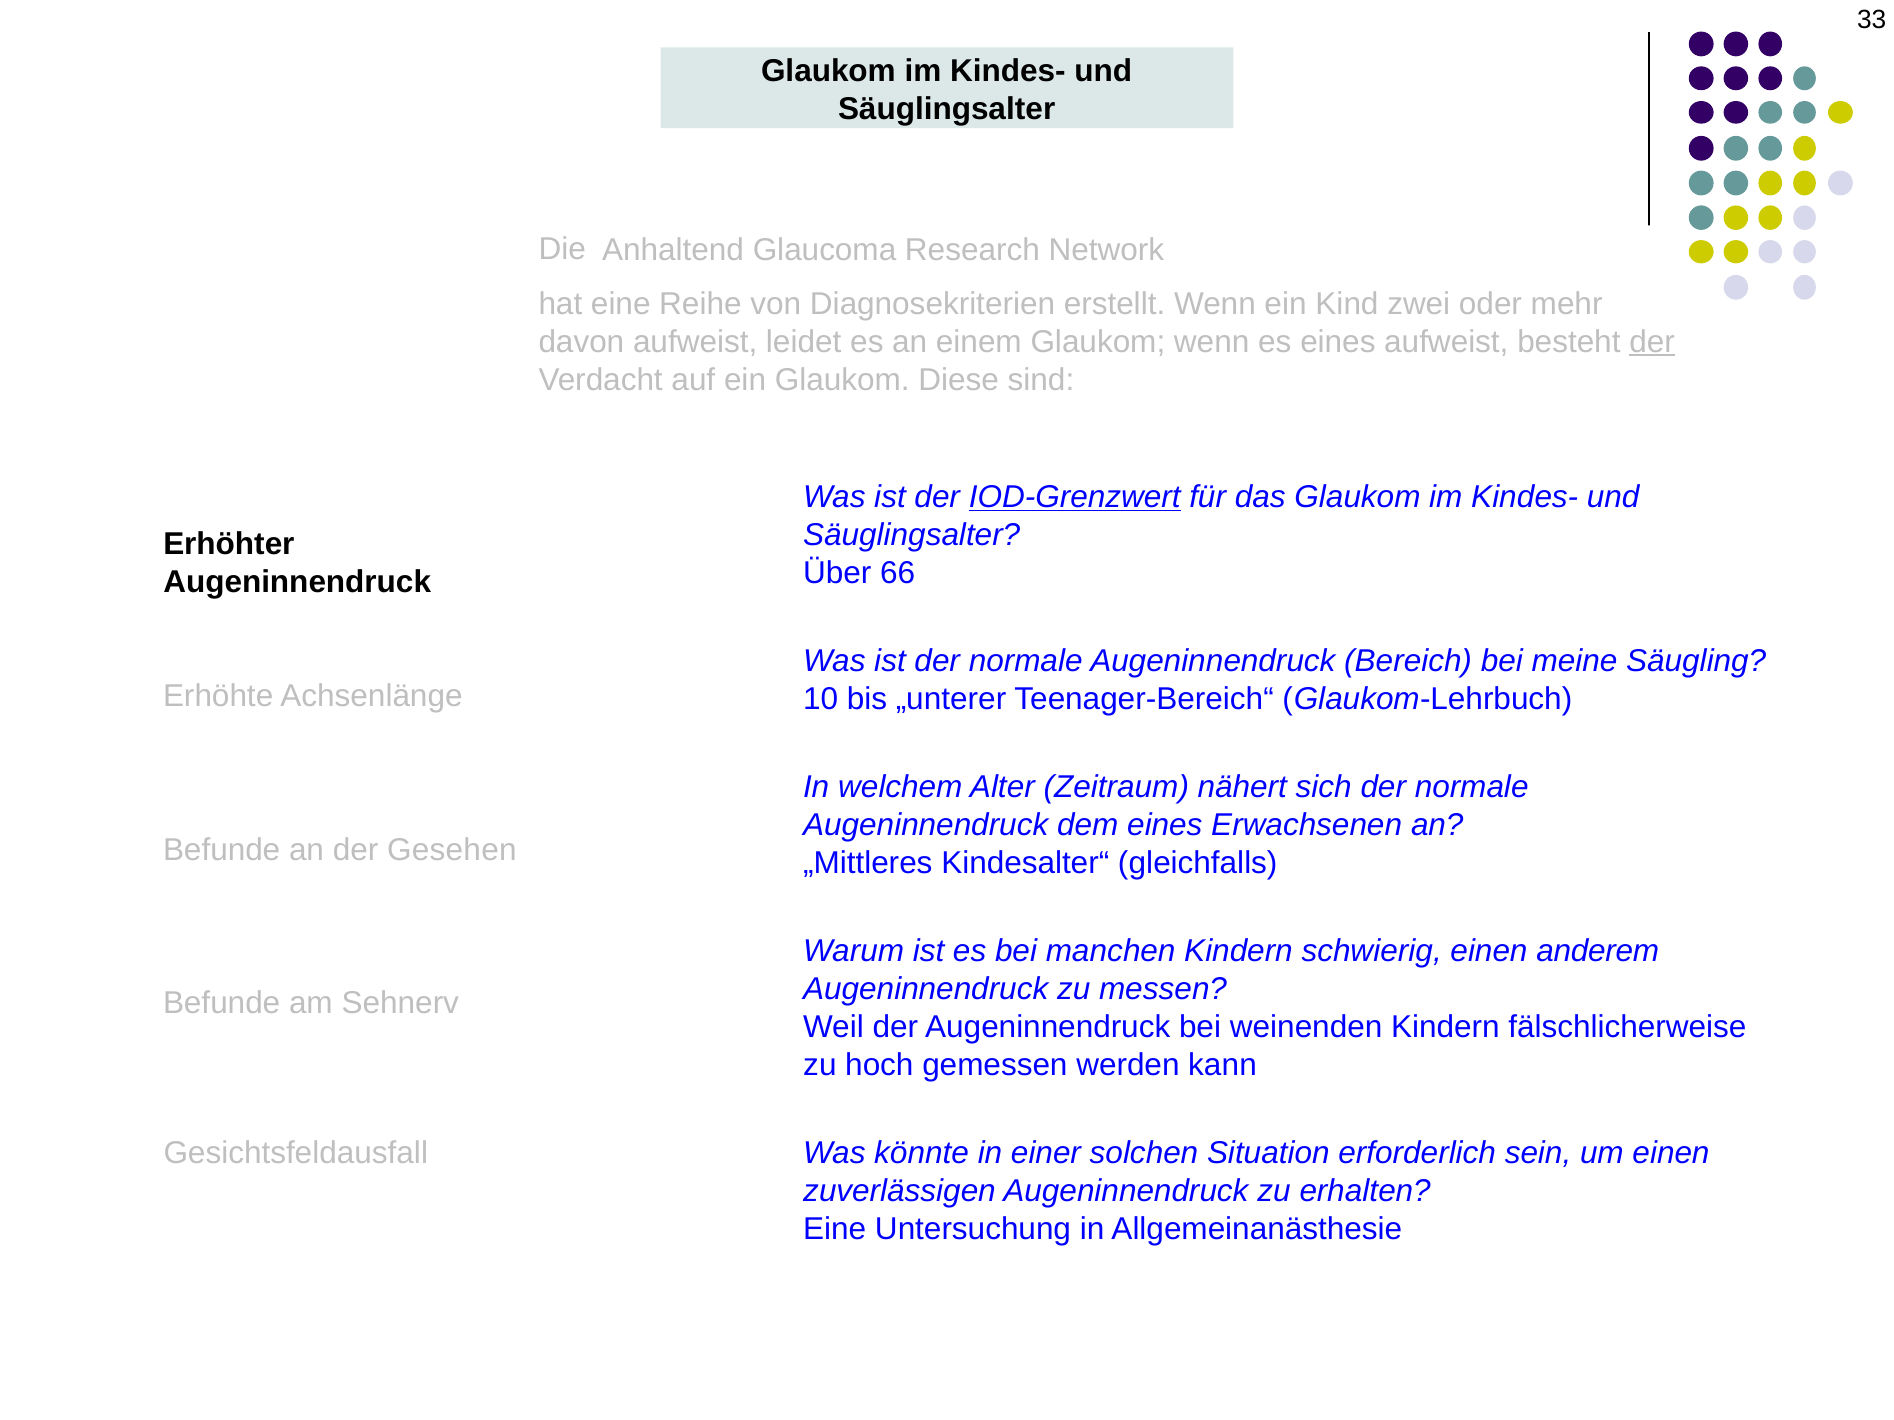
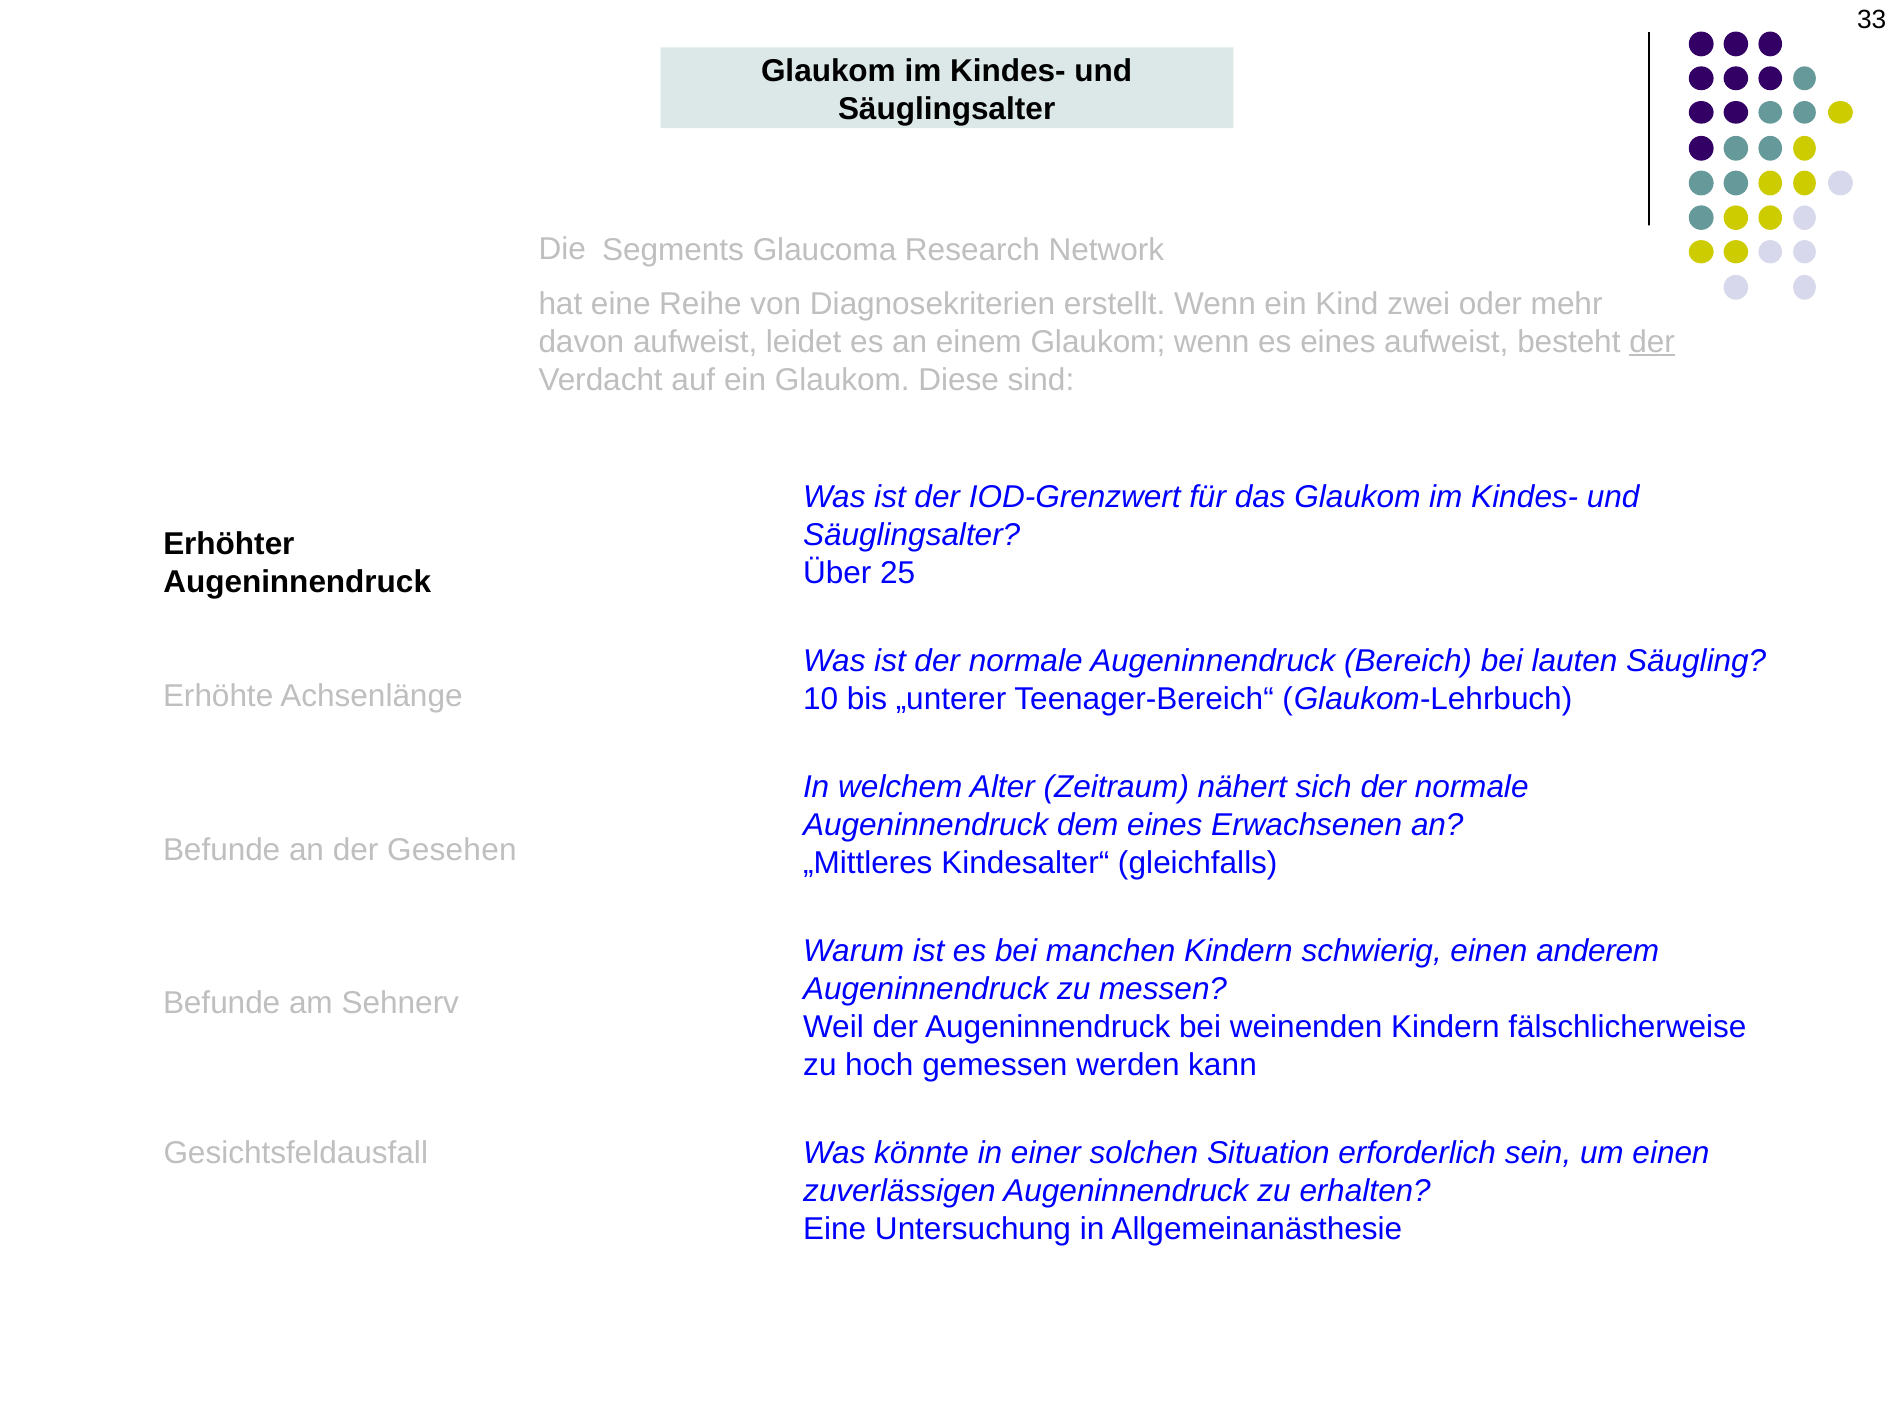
Anhaltend: Anhaltend -> Segments
IOD-Grenzwert underline: present -> none
66: 66 -> 25
meine: meine -> lauten
